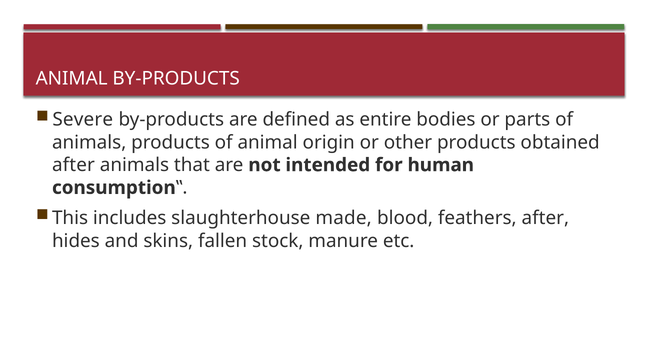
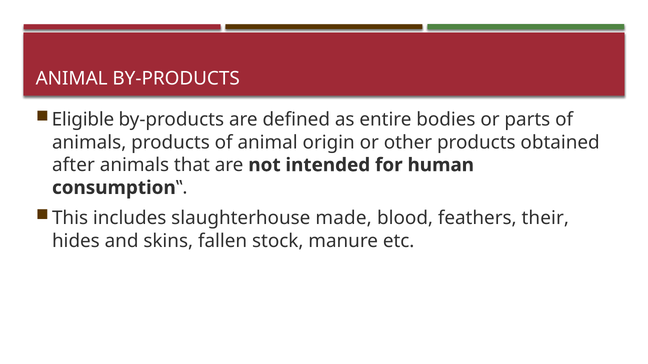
Severe: Severe -> Eligible
feathers after: after -> their
